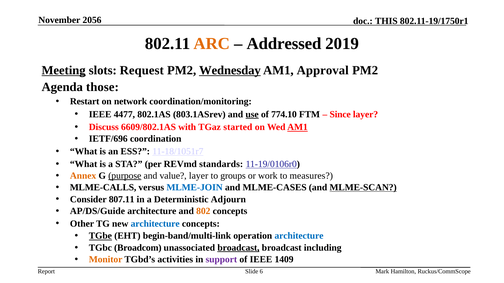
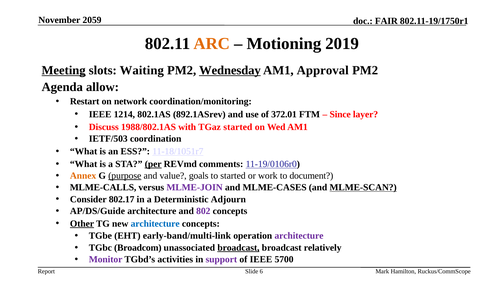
2056: 2056 -> 2059
THIS: THIS -> FAIR
Addressed: Addressed -> Motioning
Request: Request -> Waiting
those: those -> allow
4477: 4477 -> 1214
803.1ASrev: 803.1ASrev -> 892.1ASrev
use underline: present -> none
774.10: 774.10 -> 372.01
6609/802.1AS: 6609/802.1AS -> 1988/802.1AS
AM1 at (298, 127) underline: present -> none
IETF/696: IETF/696 -> IETF/503
per underline: none -> present
standards: standards -> comments
value layer: layer -> goals
to groups: groups -> started
measures: measures -> document
MLME-JOIN colour: blue -> purple
807.11: 807.11 -> 802.17
802 colour: orange -> purple
Other underline: none -> present
TGbe underline: present -> none
begin-band/multi-link: begin-band/multi-link -> early-band/multi-link
architecture at (299, 236) colour: blue -> purple
including: including -> relatively
Monitor colour: orange -> purple
1409: 1409 -> 5700
